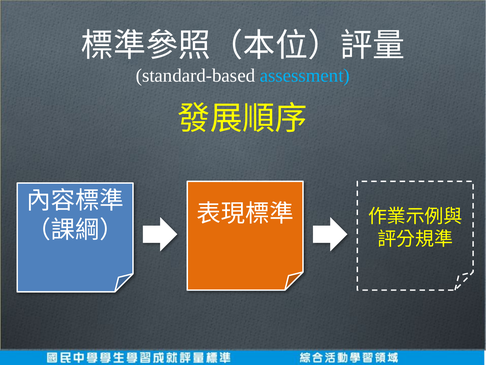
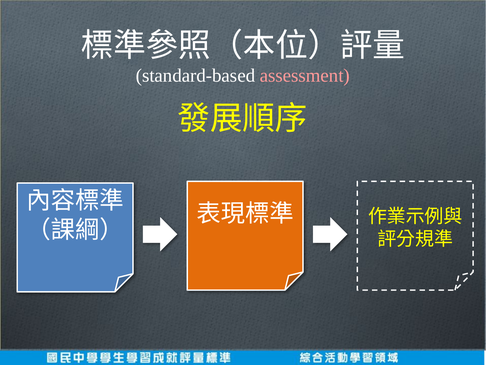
assessment colour: light blue -> pink
